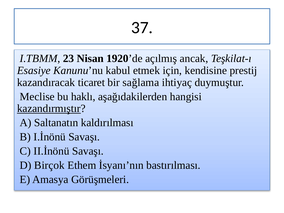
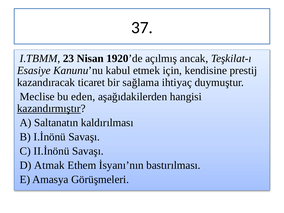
haklı: haklı -> eden
Birçok: Birçok -> Atmak
